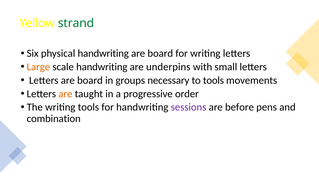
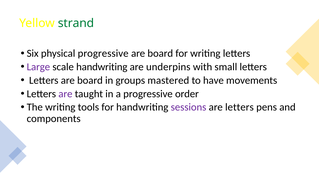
physical handwriting: handwriting -> progressive
Large colour: orange -> purple
necessary: necessary -> mastered
to tools: tools -> have
are at (65, 94) colour: orange -> purple
are before: before -> letters
combination: combination -> components
